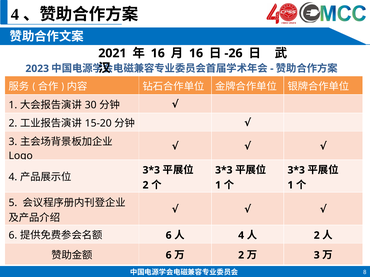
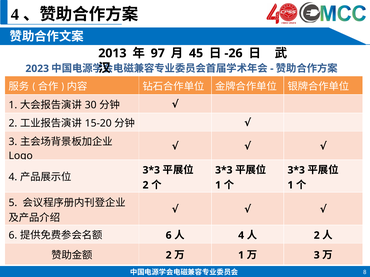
2021: 2021 -> 2013
16 at (158, 53): 16 -> 97
16 at (196, 53): 16 -> 45
6 at (169, 256): 6 -> 2
2 at (241, 256): 2 -> 1
